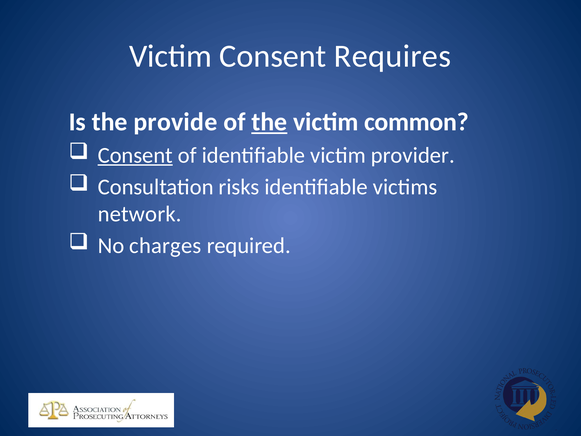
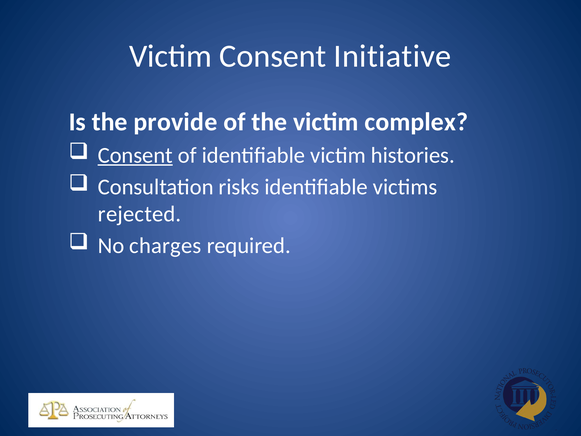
Requires: Requires -> Initiative
the at (269, 122) underline: present -> none
common: common -> complex
provider: provider -> histories
network: network -> rejected
